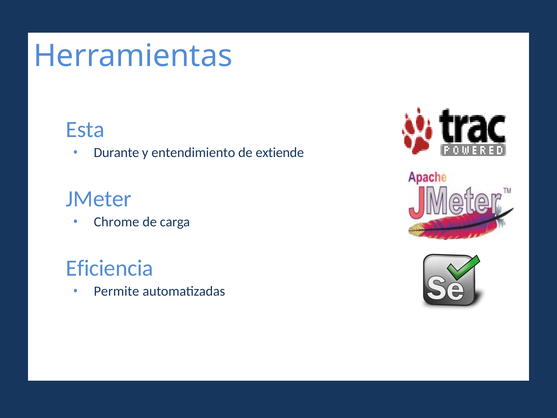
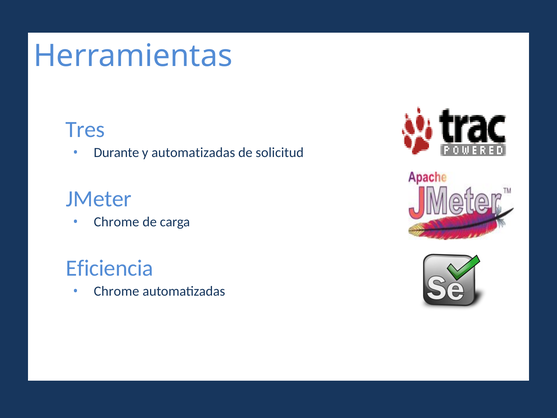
Esta: Esta -> Tres
y entendimiento: entendimiento -> automatizadas
extiende: extiende -> solicitud
Permite at (117, 291): Permite -> Chrome
